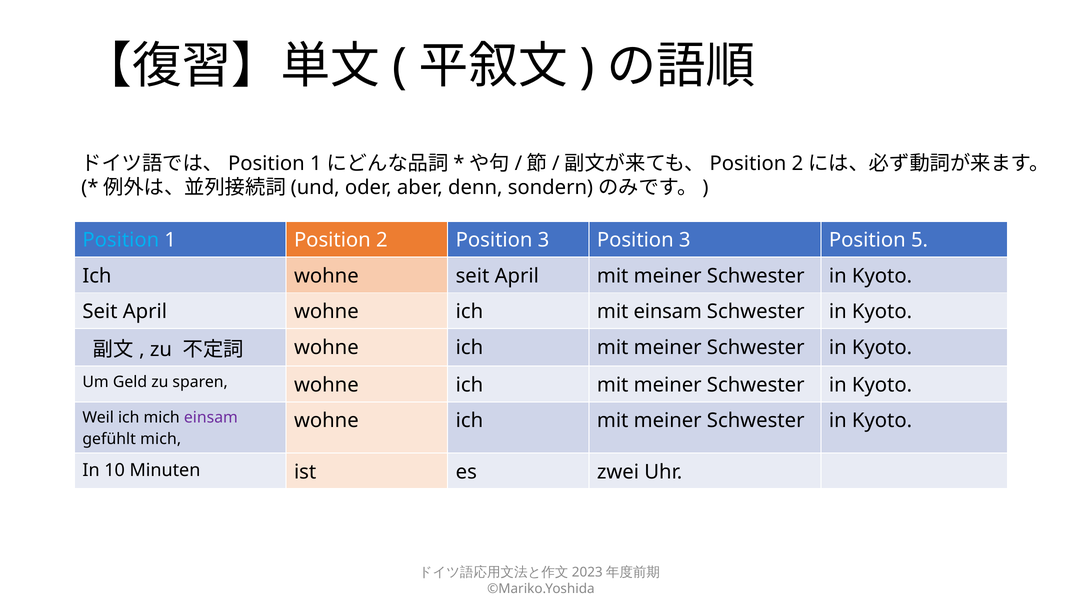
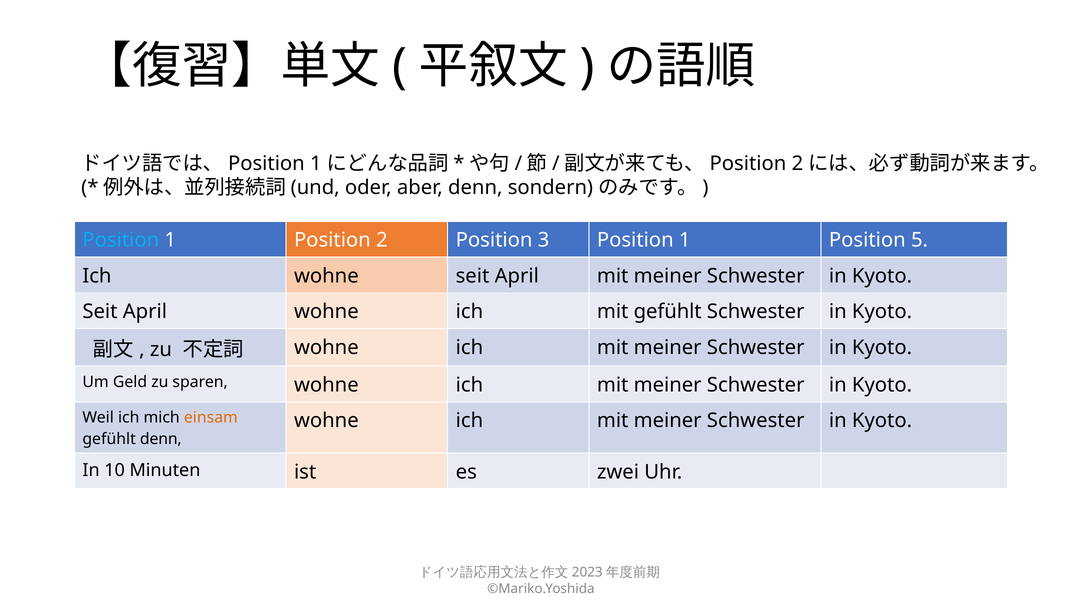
3 Position 3: 3 -> 1
mit einsam: einsam -> gefühlt
einsam at (211, 418) colour: purple -> orange
gefühlt mich: mich -> denn
